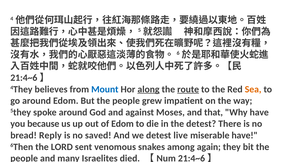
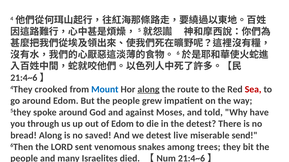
believes: believes -> crooked
route underline: present -> none
Sea colour: orange -> red
that: that -> told
because: because -> through
bread Reply: Reply -> Along
miserable have: have -> send
again: again -> trees
